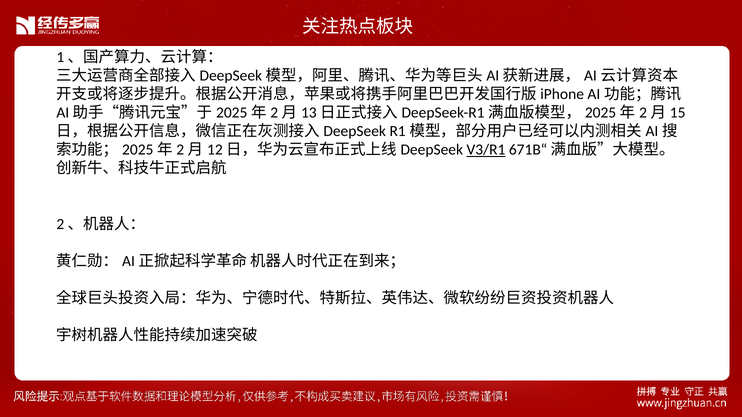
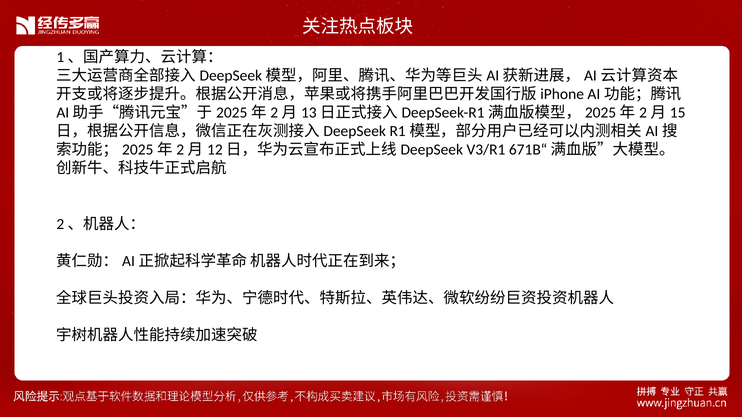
V3/R1 underline: present -> none
